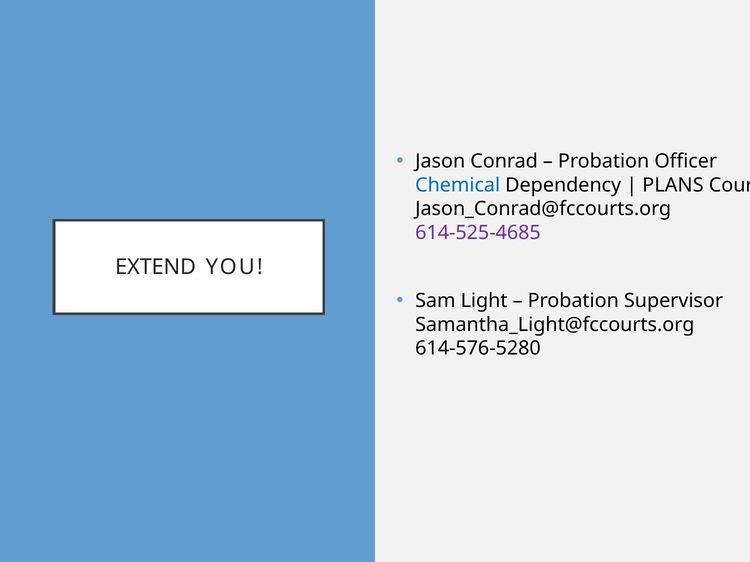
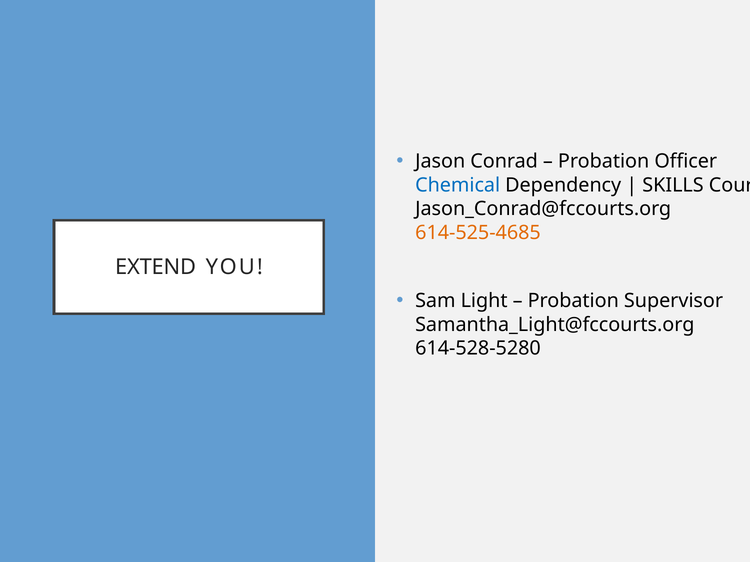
PLANS: PLANS -> SKILLS
614-525-4685 colour: purple -> orange
614-576-5280: 614-576-5280 -> 614-528-5280
